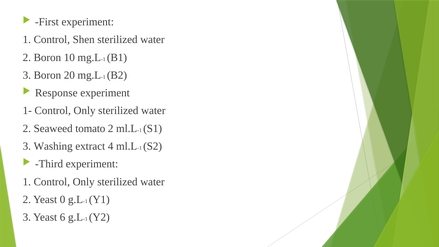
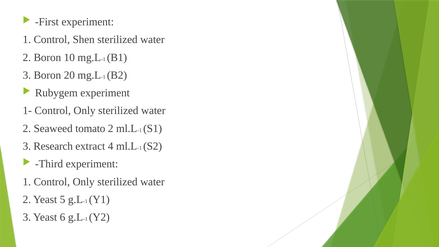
Response: Response -> Rubygem
Washing: Washing -> Research
0: 0 -> 5
